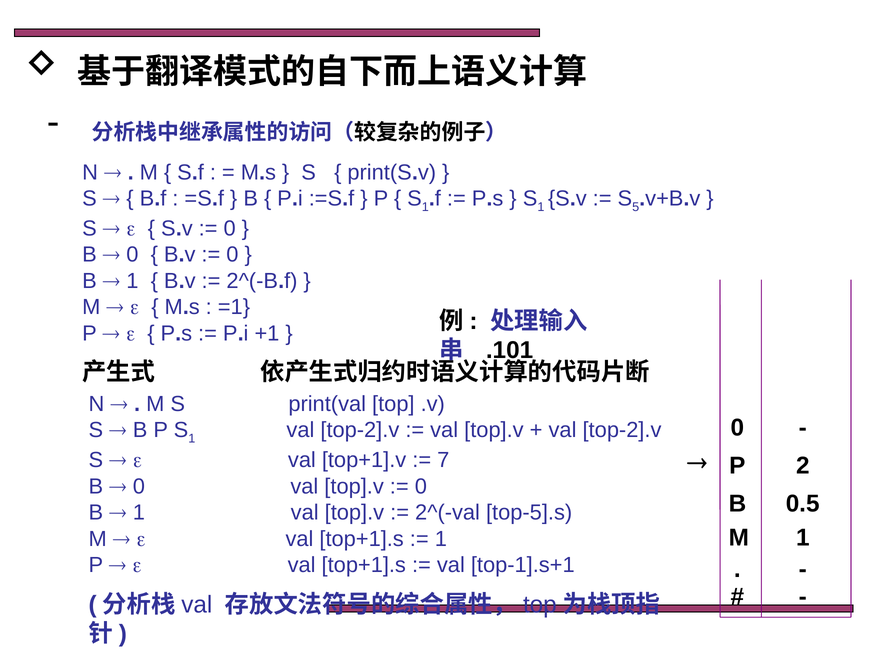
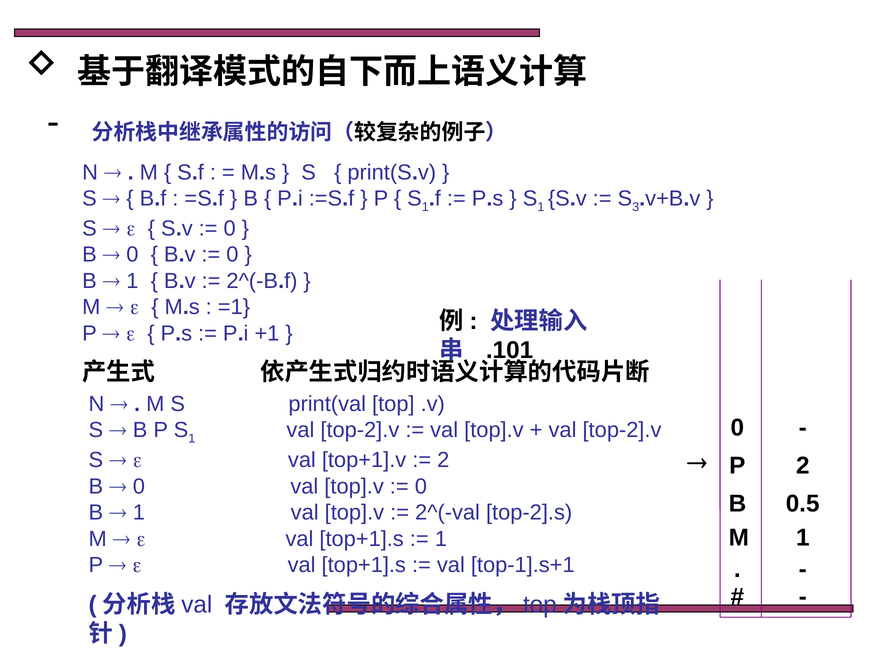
5: 5 -> 3
7 at (443, 460): 7 -> 2
top-5].s: top-5].s -> top-2].s
